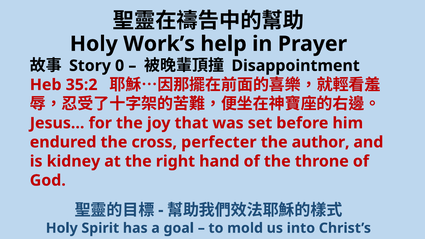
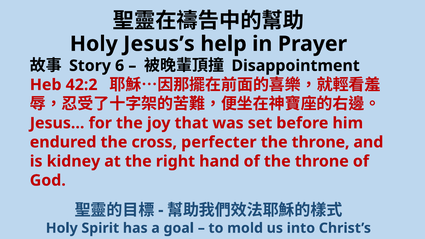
Work’s: Work’s -> Jesus’s
0: 0 -> 6
35:2: 35:2 -> 42:2
author at (321, 142): author -> throne
